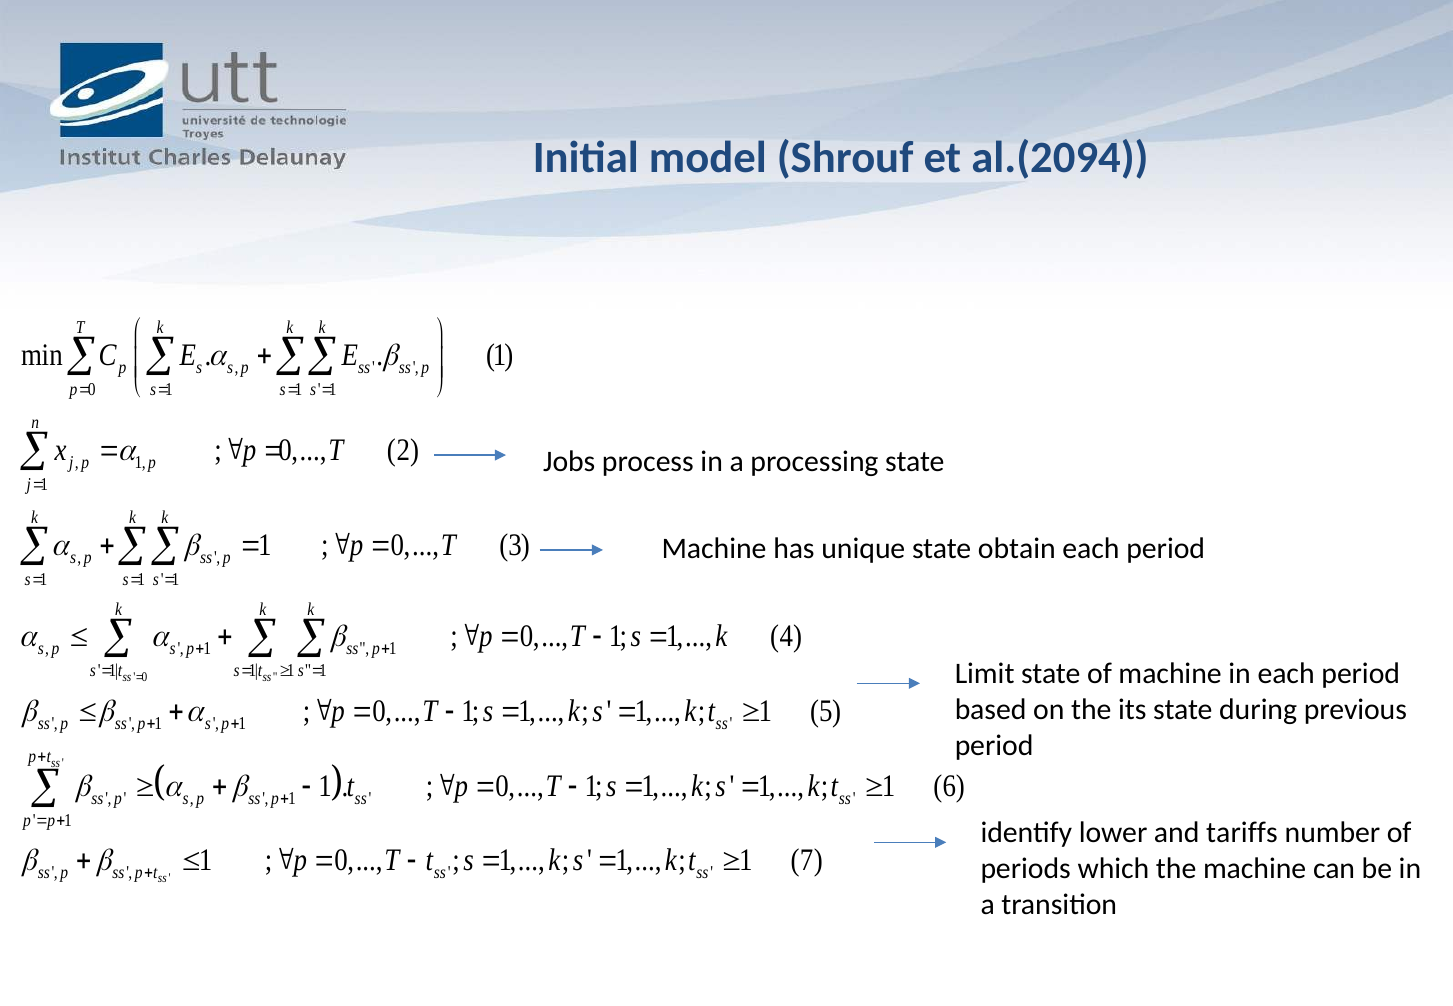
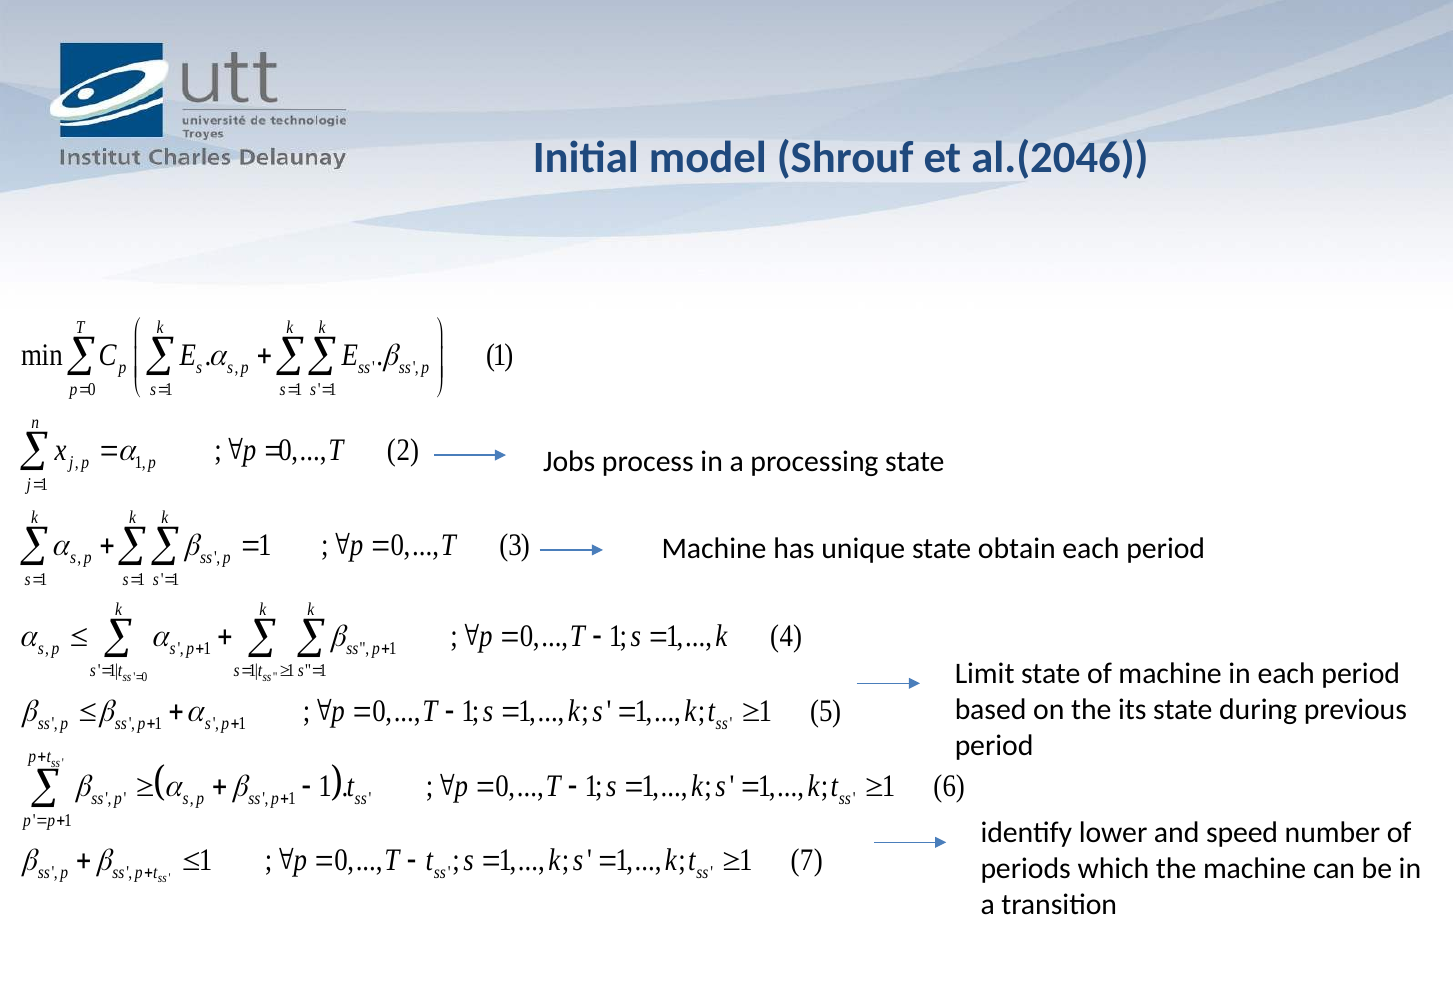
al.(2094: al.(2094 -> al.(2046
tariffs: tariffs -> speed
